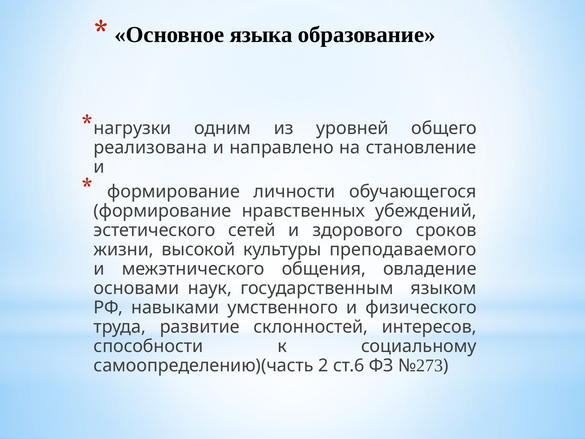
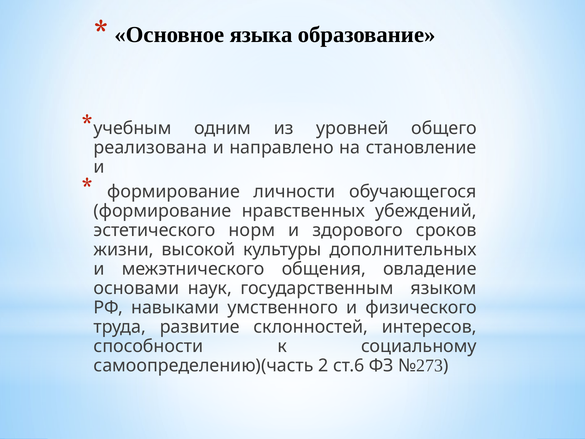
нагрузки: нагрузки -> учебным
сетей: сетей -> норм
преподаваемого: преподаваемого -> дополнительных
